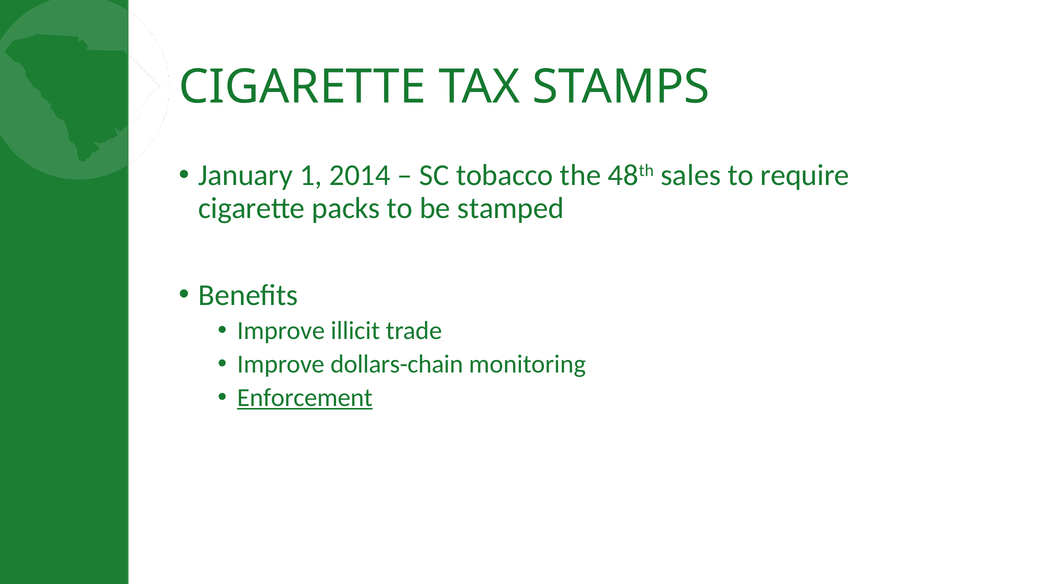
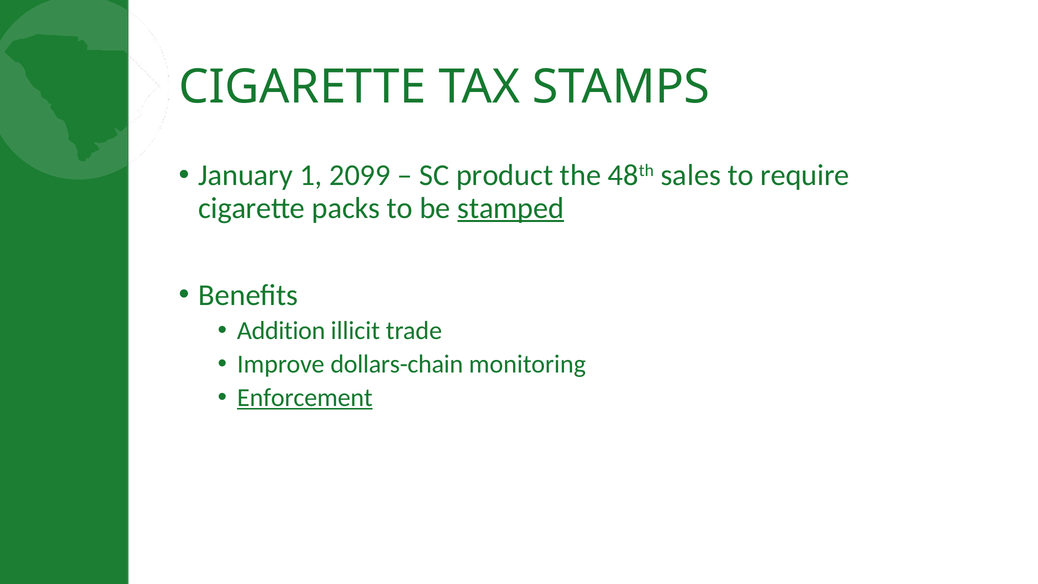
2014: 2014 -> 2099
tobacco: tobacco -> product
stamped underline: none -> present
Improve at (281, 331): Improve -> Addition
